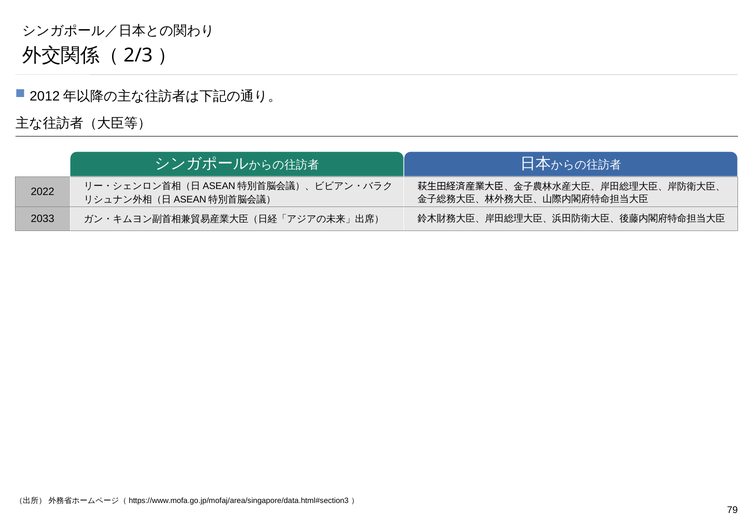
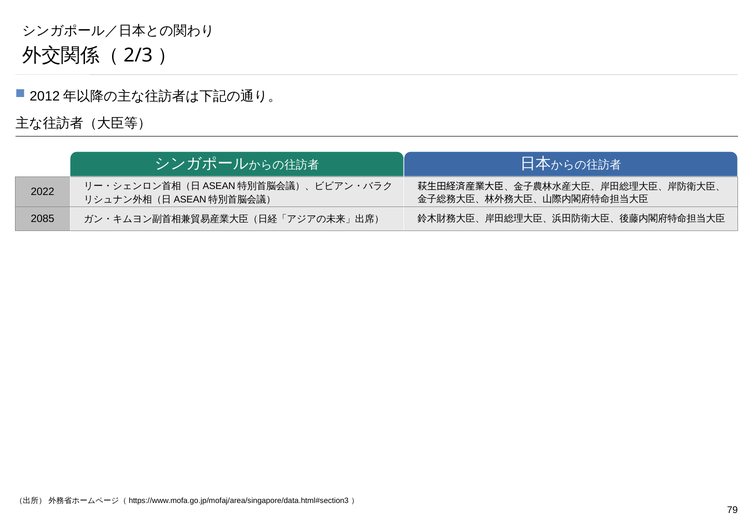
2033: 2033 -> 2085
